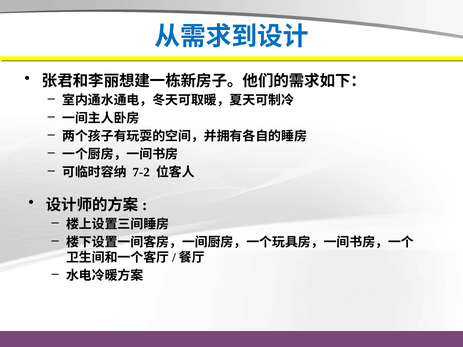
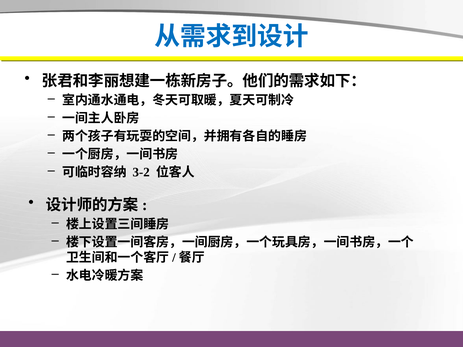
7-2: 7-2 -> 3-2
